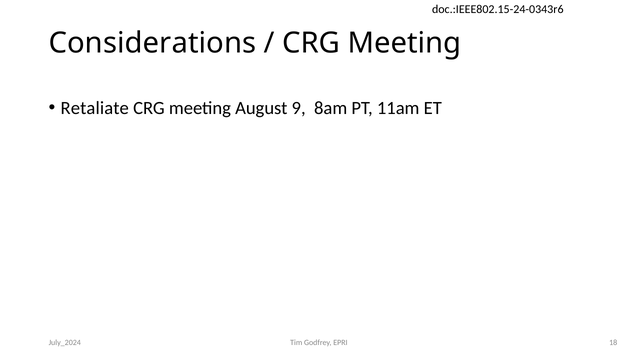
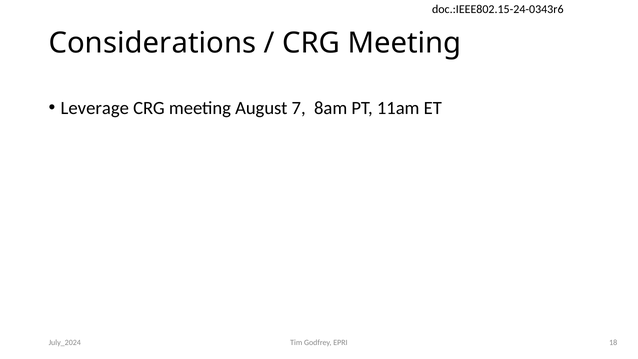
Retaliate: Retaliate -> Leverage
9: 9 -> 7
